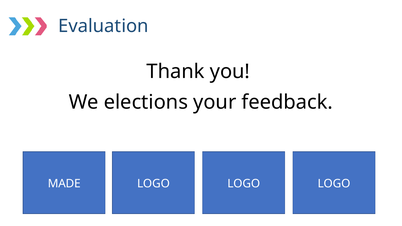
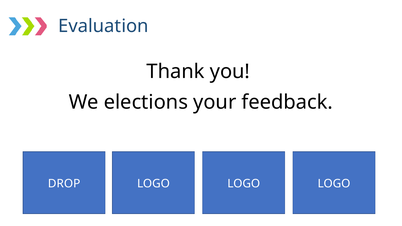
MADE: MADE -> DROP
